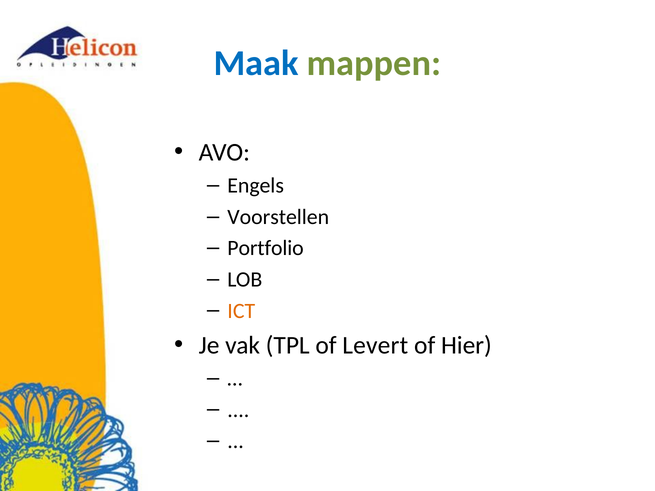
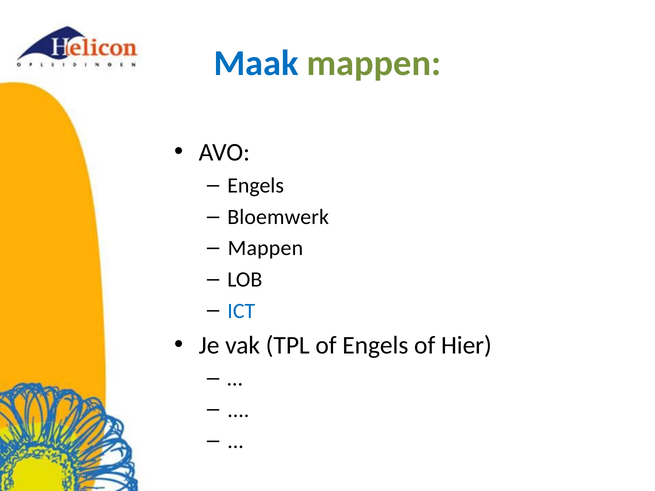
Voorstellen: Voorstellen -> Bloemwerk
Portfolio at (266, 248): Portfolio -> Mappen
ICT colour: orange -> blue
of Levert: Levert -> Engels
